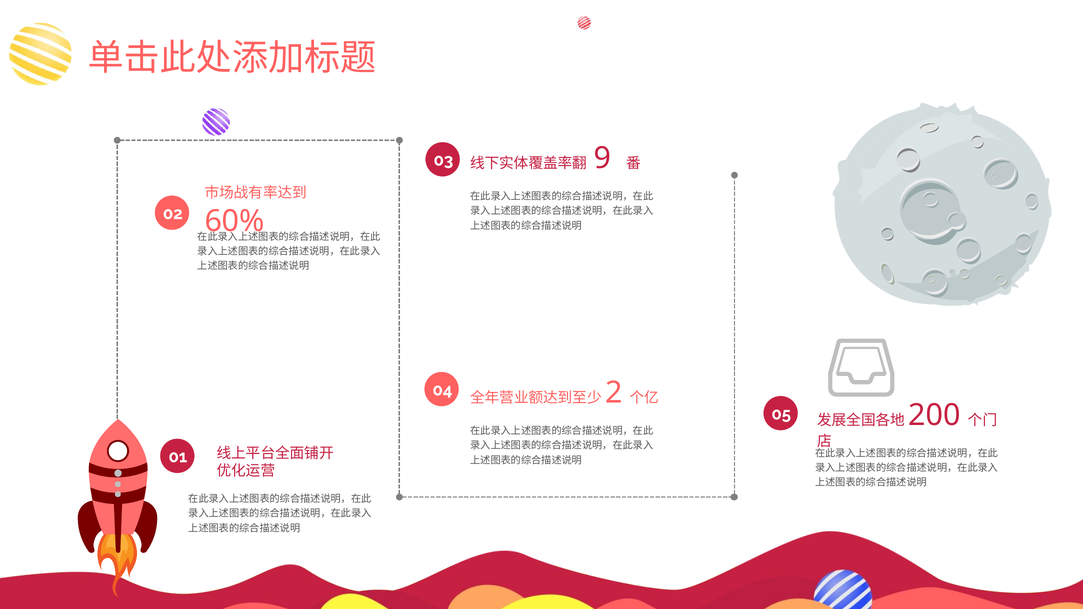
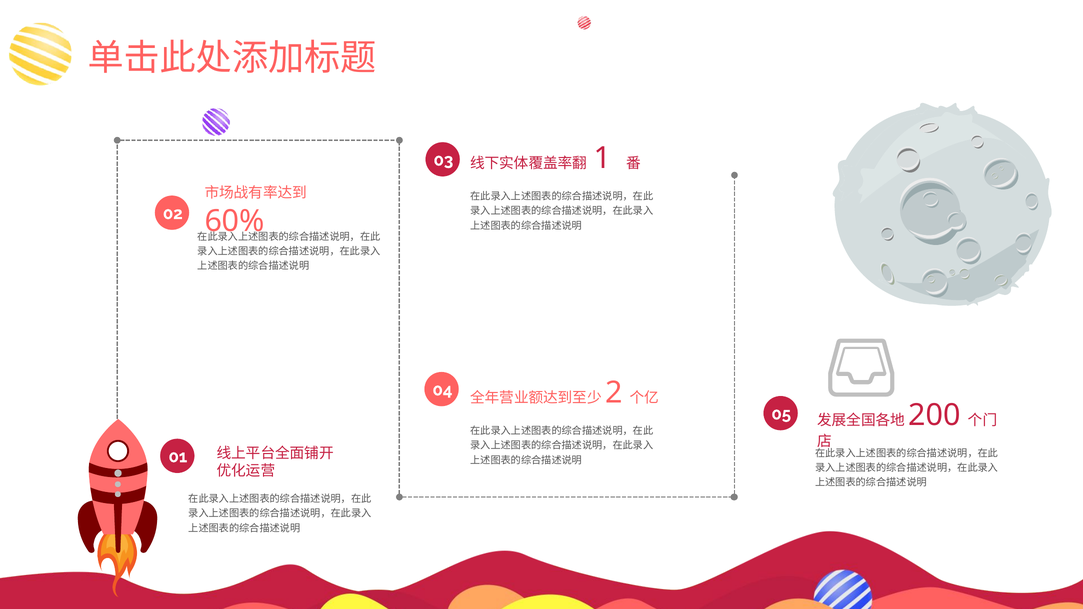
9: 9 -> 1
